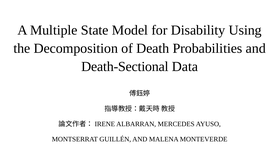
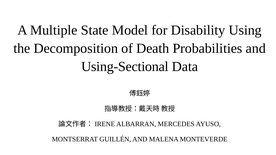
Death-Sectional: Death-Sectional -> Using-Sectional
